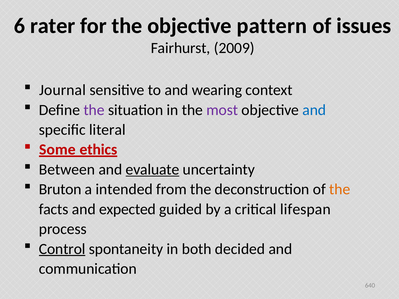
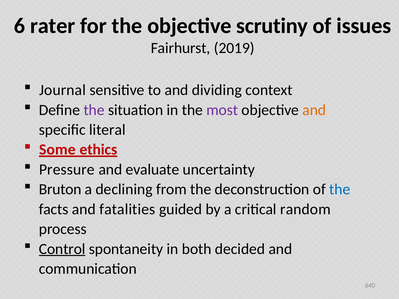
pattern: pattern -> scrutiny
2009: 2009 -> 2019
wearing: wearing -> dividing
and at (314, 110) colour: blue -> orange
Between: Between -> Pressure
evaluate underline: present -> none
intended: intended -> declining
the at (340, 189) colour: orange -> blue
expected: expected -> fatalities
lifespan: lifespan -> random
